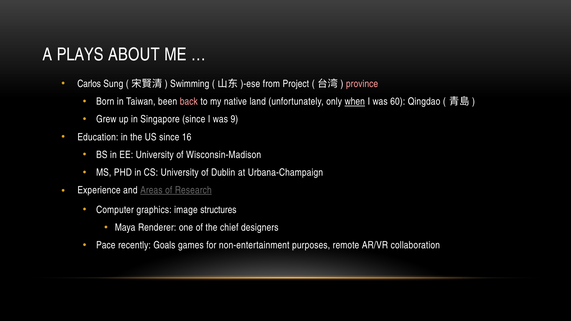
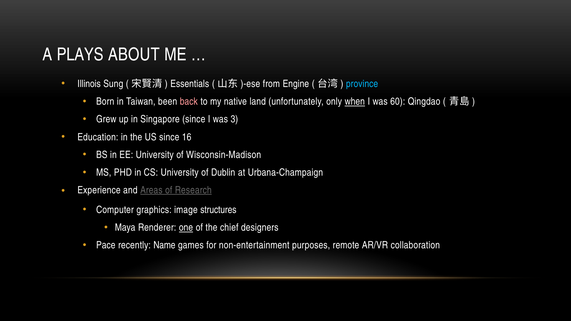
Carlos: Carlos -> Illinois
Swimming: Swimming -> Essentials
Project: Project -> Engine
province colour: pink -> light blue
9: 9 -> 3
one underline: none -> present
Goals: Goals -> Name
